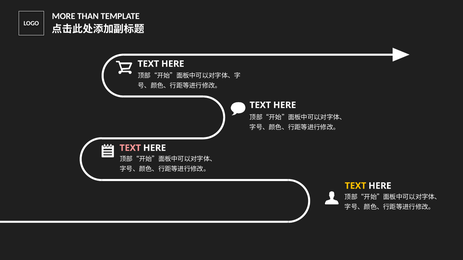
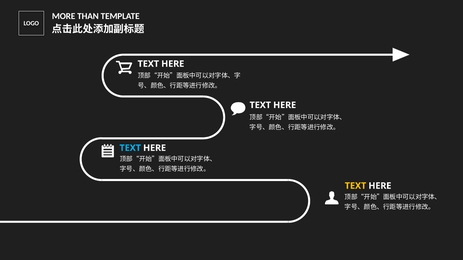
TEXT at (130, 148) colour: pink -> light blue
